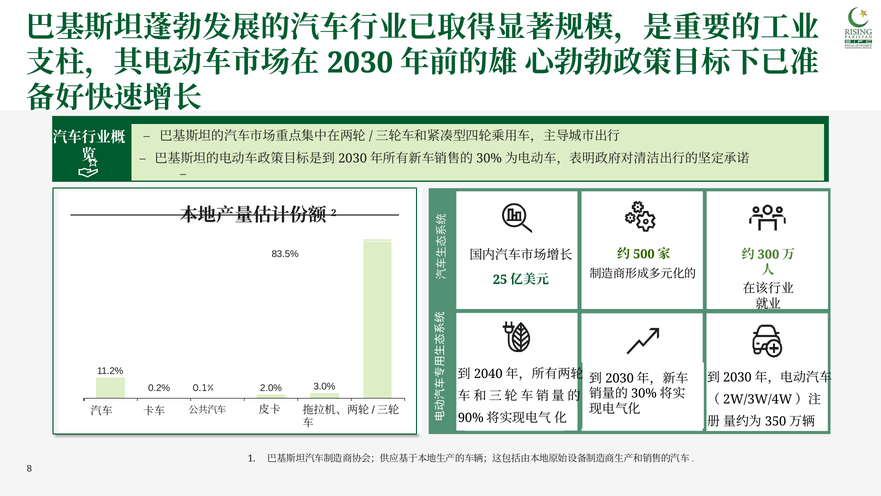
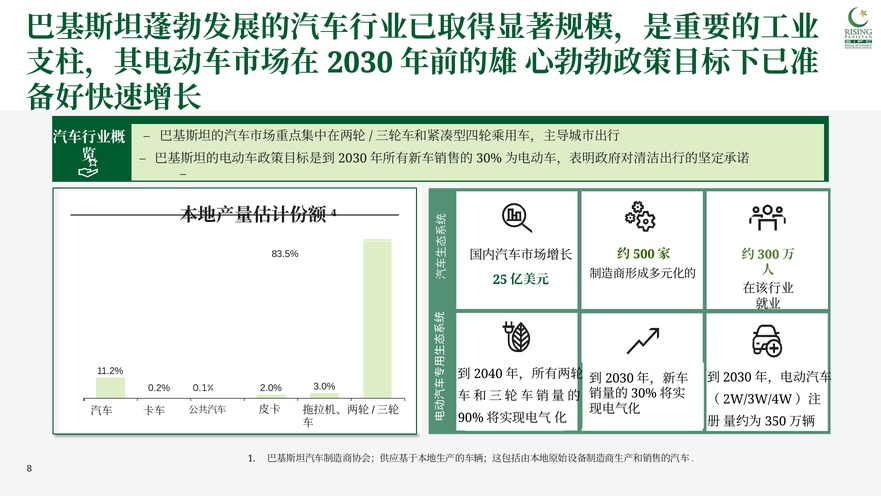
2: 2 -> 4
